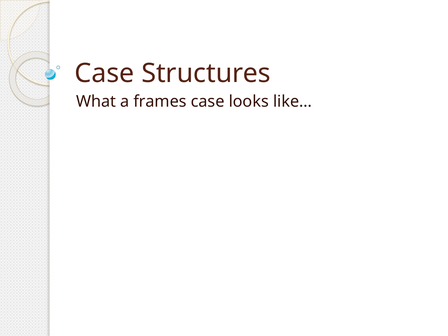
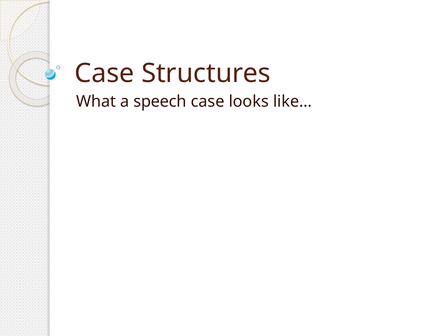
frames: frames -> speech
